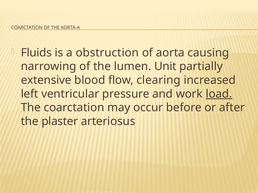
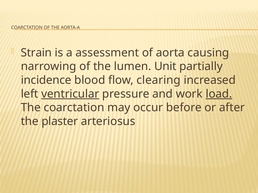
Fluids: Fluids -> Strain
obstruction: obstruction -> assessment
extensive: extensive -> incidence
ventricular underline: none -> present
